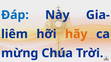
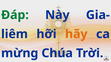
Đáp colour: blue -> green
